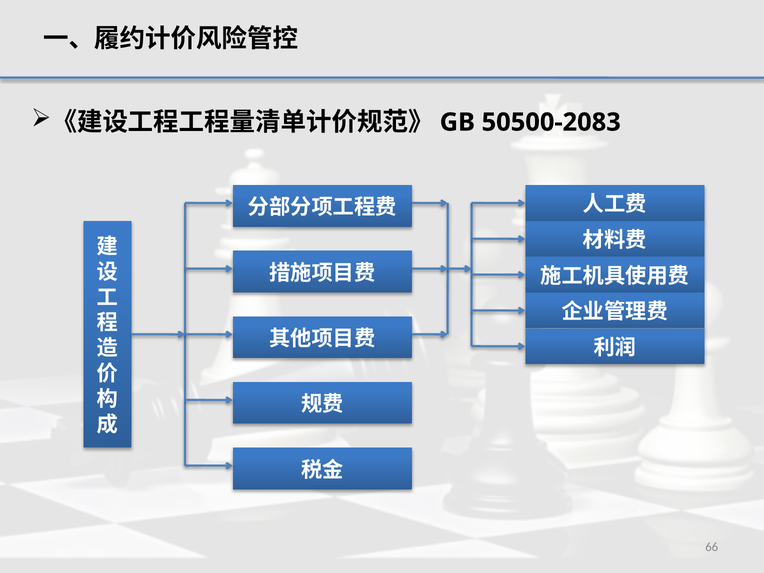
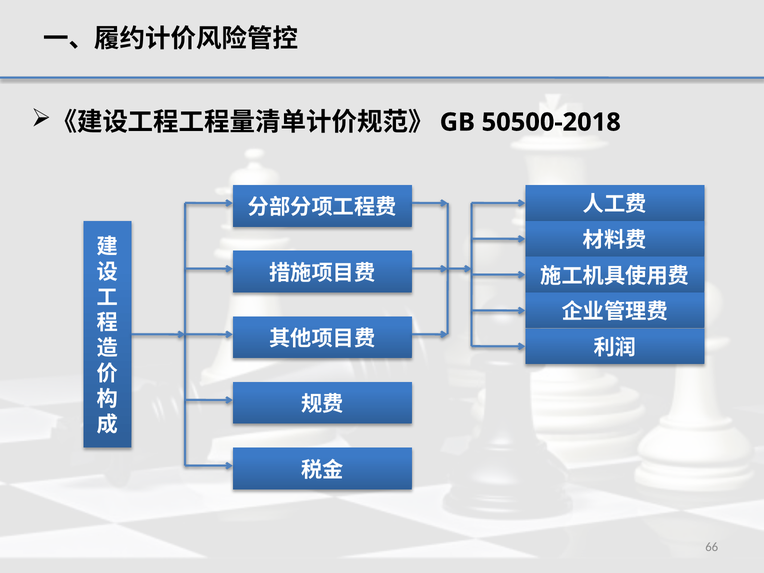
50500-2083: 50500-2083 -> 50500-2018
